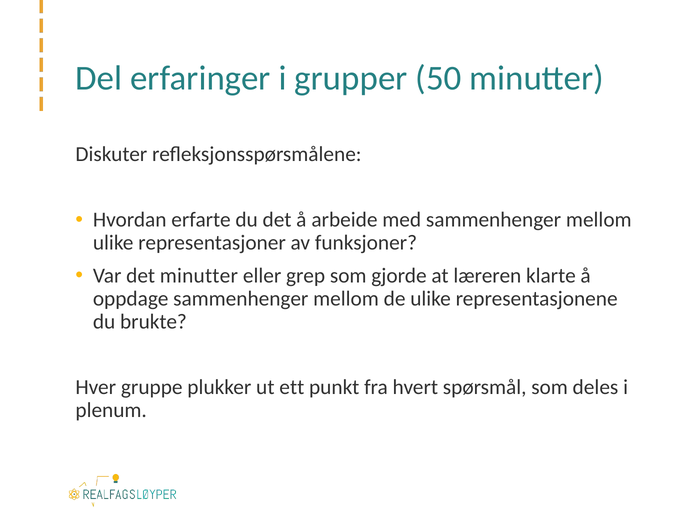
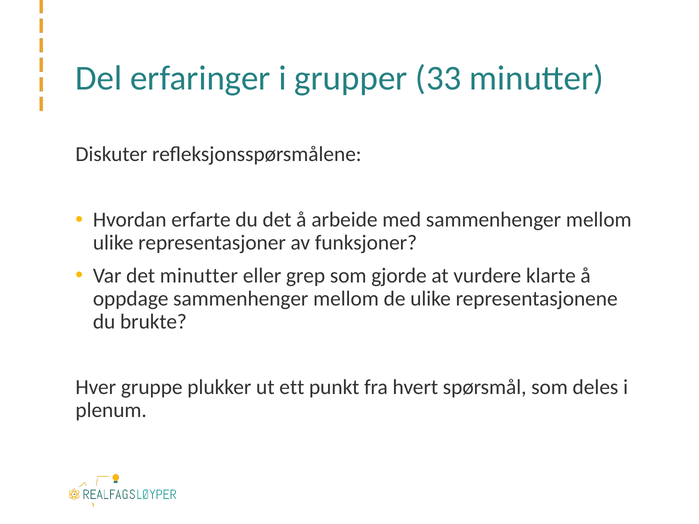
50: 50 -> 33
læreren: læreren -> vurdere
